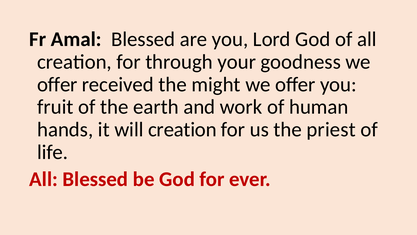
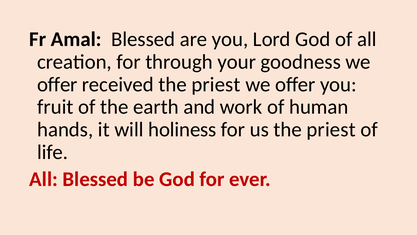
received the might: might -> priest
will creation: creation -> holiness
